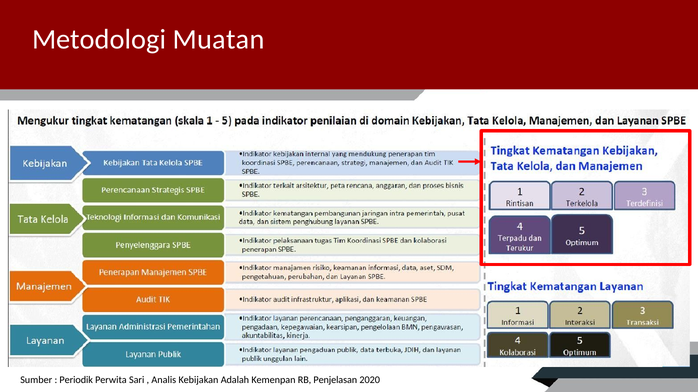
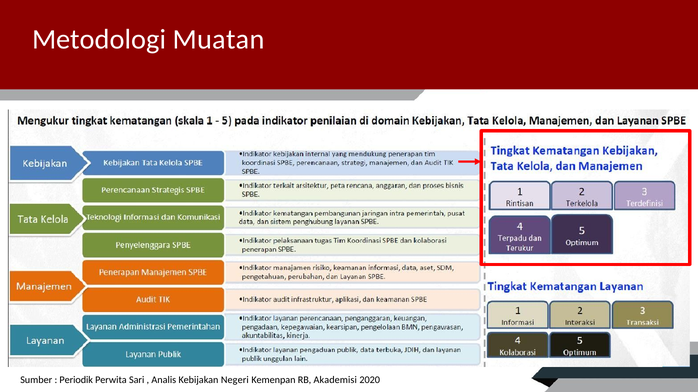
Adalah: Adalah -> Negeri
Penjelasan: Penjelasan -> Akademisi
